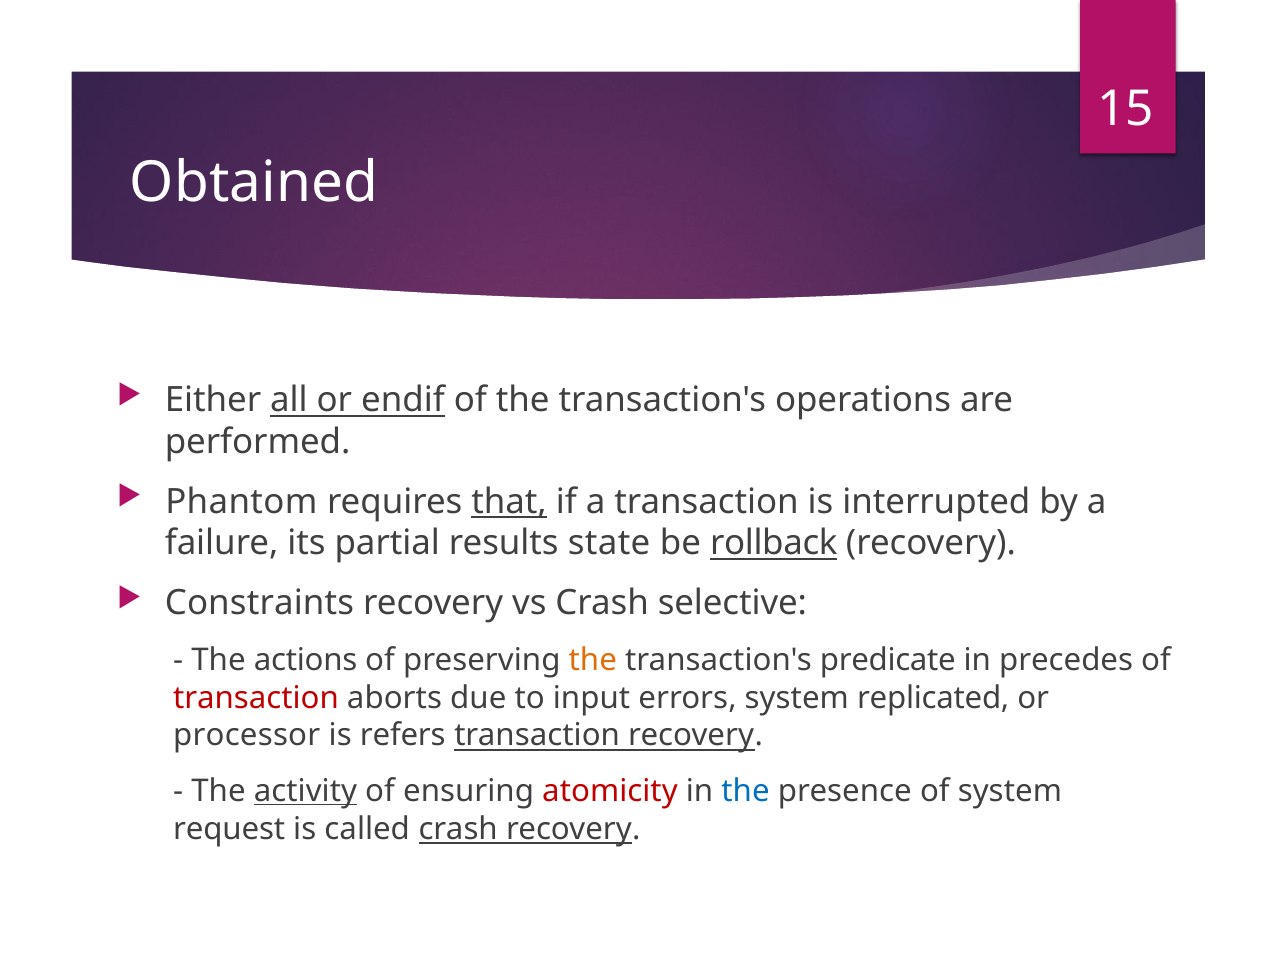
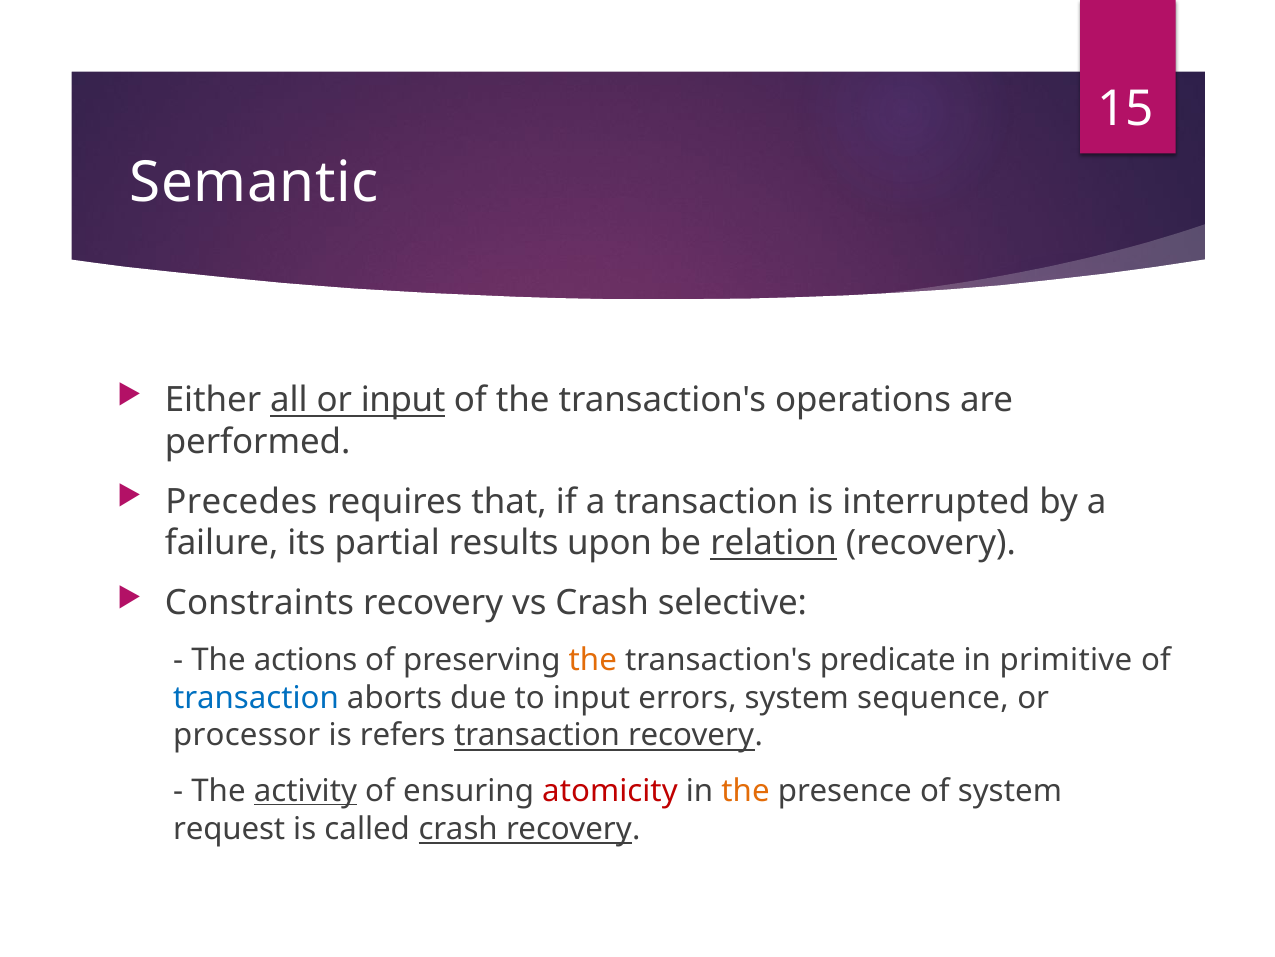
Obtained: Obtained -> Semantic
or endif: endif -> input
Phantom: Phantom -> Precedes
that underline: present -> none
state: state -> upon
rollback: rollback -> relation
precedes: precedes -> primitive
transaction at (256, 697) colour: red -> blue
replicated: replicated -> sequence
the at (746, 790) colour: blue -> orange
